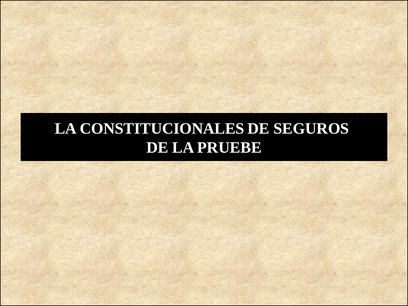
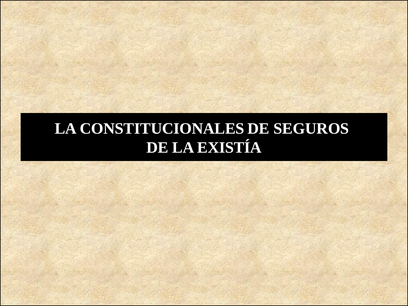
PRUEBE: PRUEBE -> EXISTÍA
